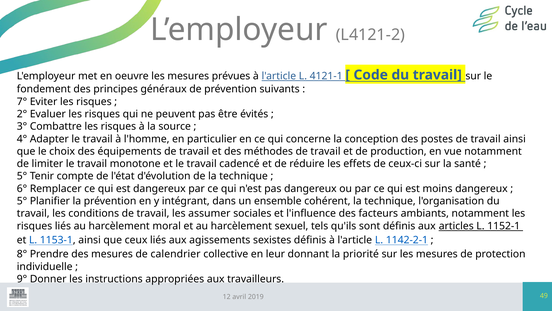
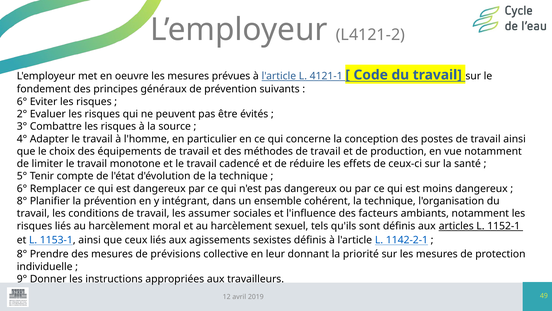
7° at (22, 101): 7° -> 6°
5° at (22, 201): 5° -> 8°
calendrier: calendrier -> prévisions
